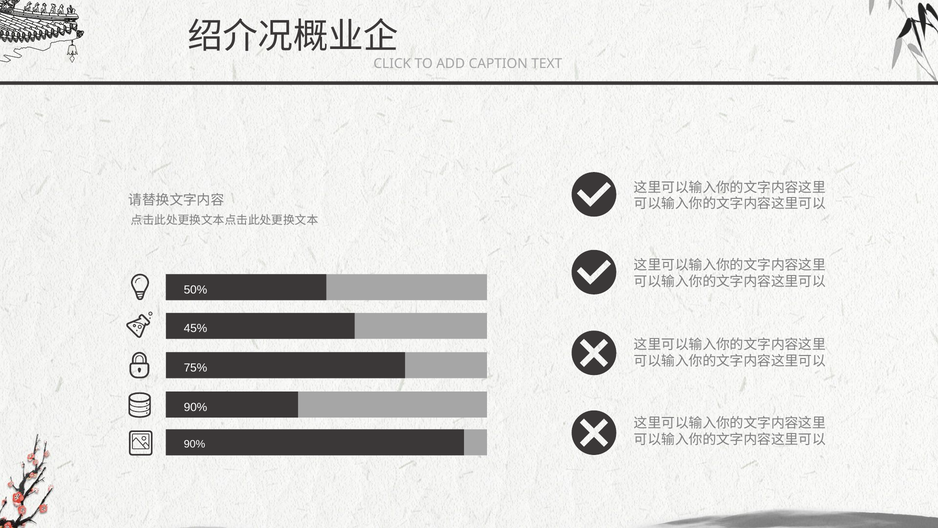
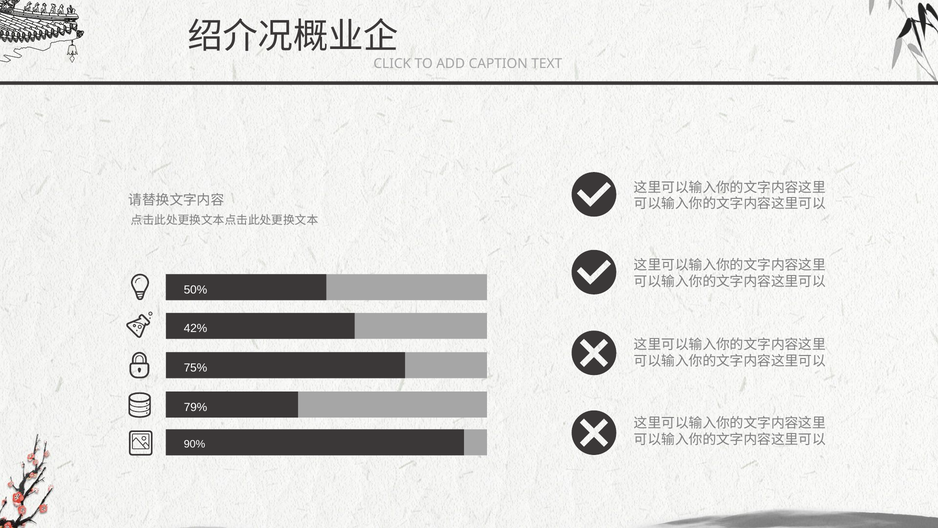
45%: 45% -> 42%
90% at (195, 407): 90% -> 79%
